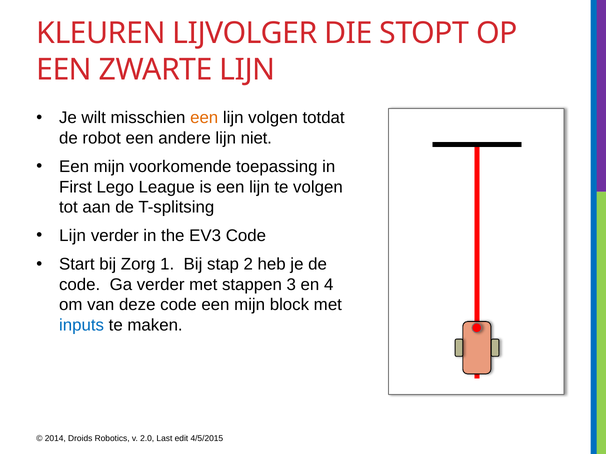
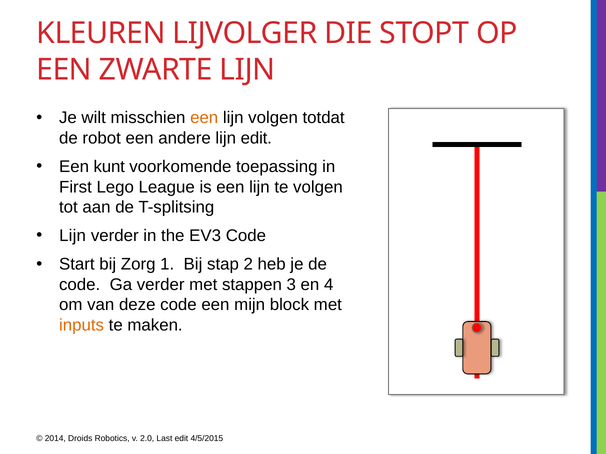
lijn niet: niet -> edit
mijn at (109, 167): mijn -> kunt
inputs colour: blue -> orange
